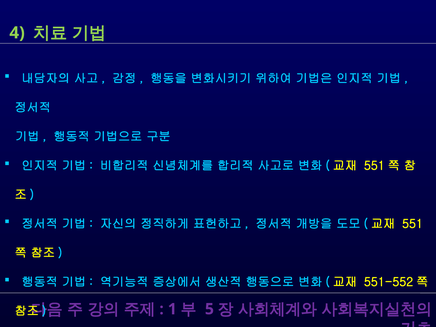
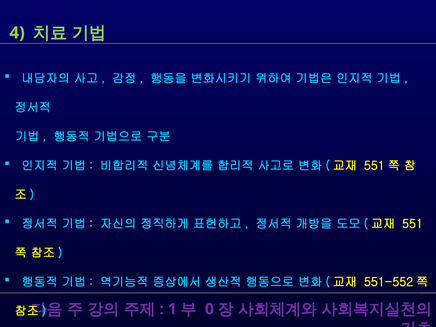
5: 5 -> 0
